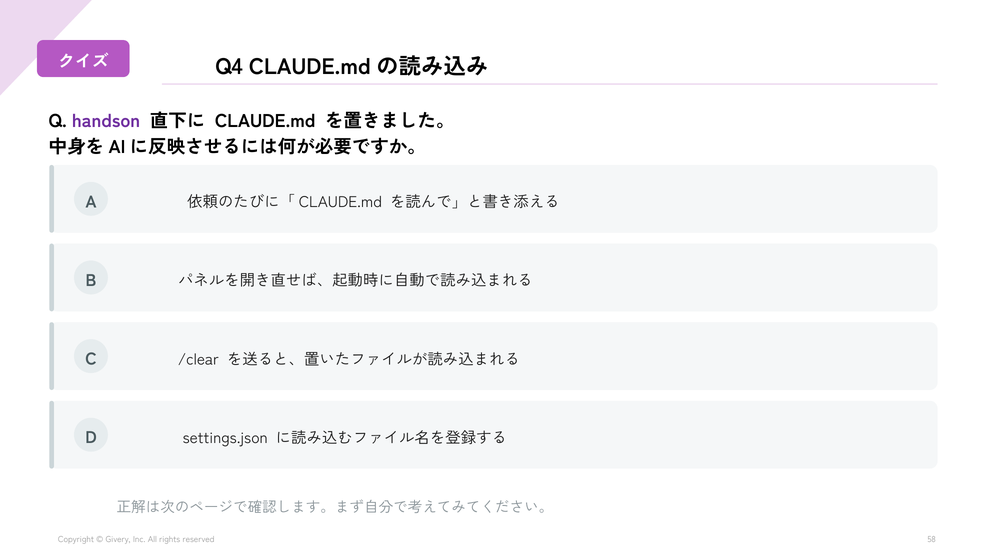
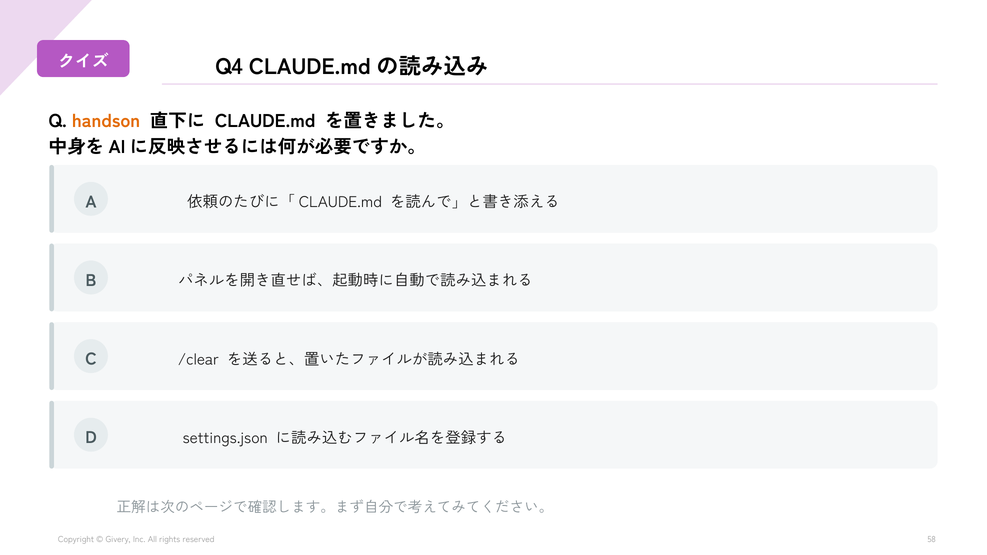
handson colour: purple -> orange
